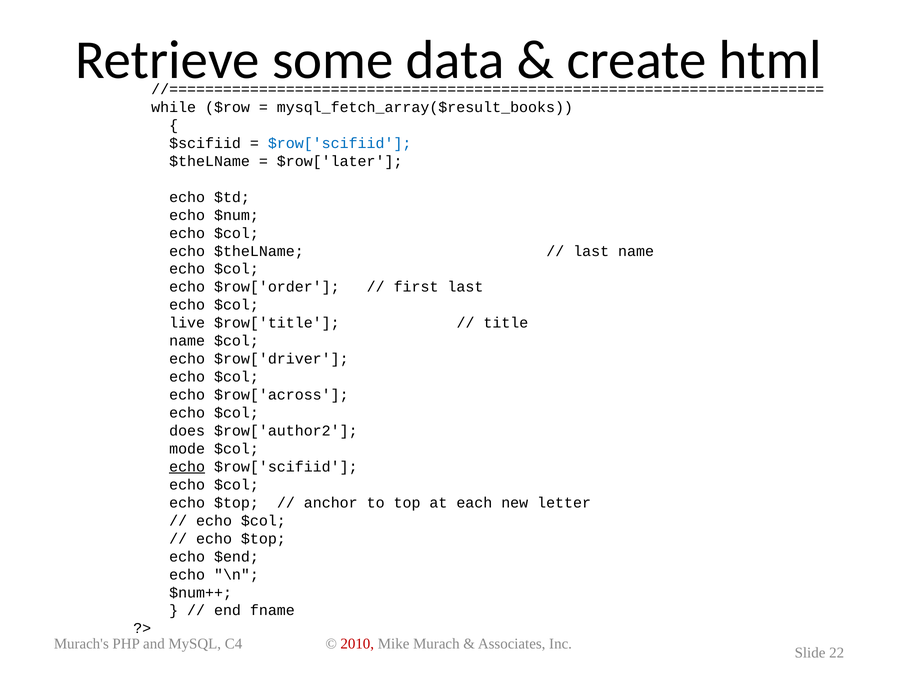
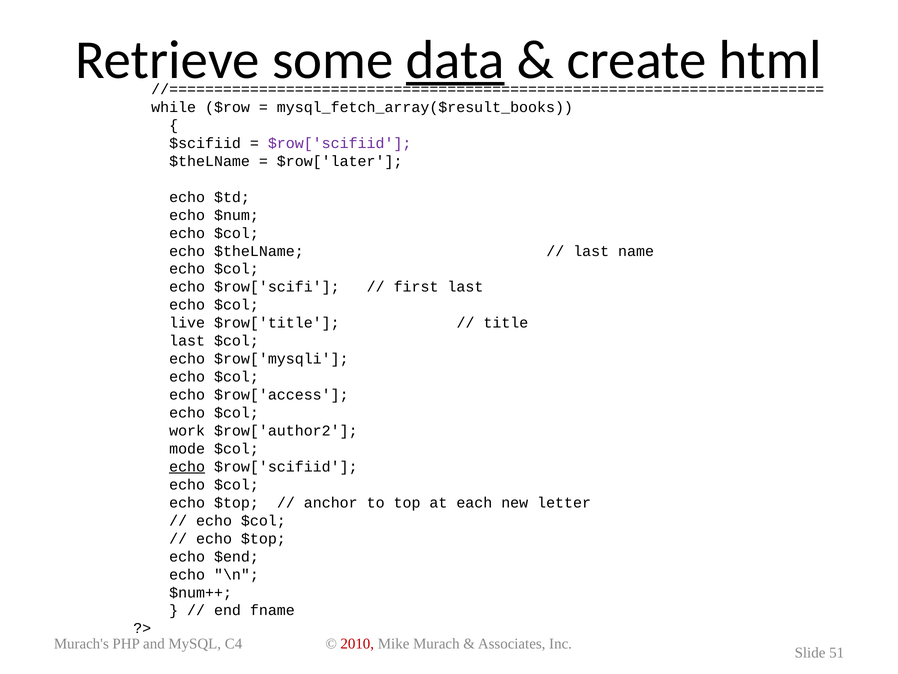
data underline: none -> present
$row['scifiid at (340, 143) colour: blue -> purple
$row['order: $row['order -> $row['scifi
name at (187, 341): name -> last
$row['driver: $row['driver -> $row['mysqli
$row['across: $row['across -> $row['access
does: does -> work
22: 22 -> 51
